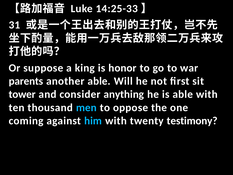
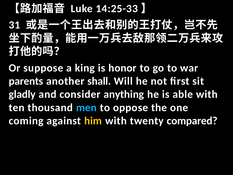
another able: able -> shall
tower: tower -> gladly
him colour: light blue -> yellow
testimony: testimony -> compared
